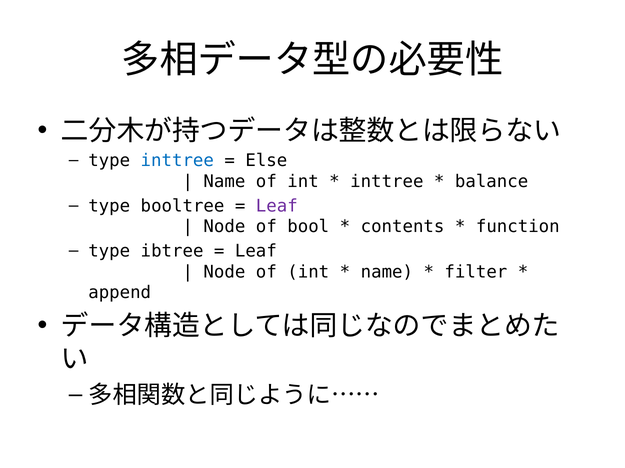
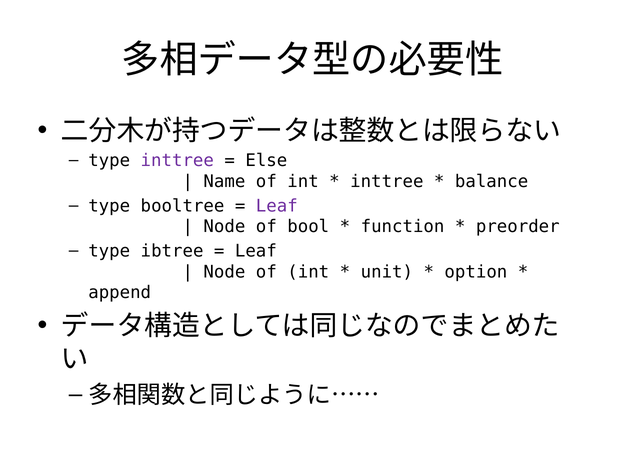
inttree at (177, 161) colour: blue -> purple
contents: contents -> function
function: function -> preorder
name at (387, 272): name -> unit
filter: filter -> option
